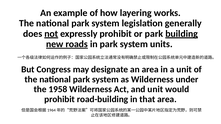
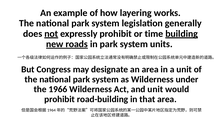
or park: park -> time
1958: 1958 -> 1966
